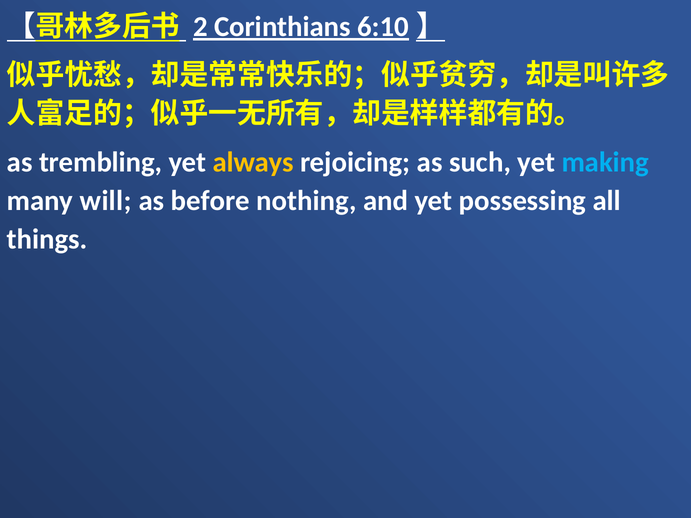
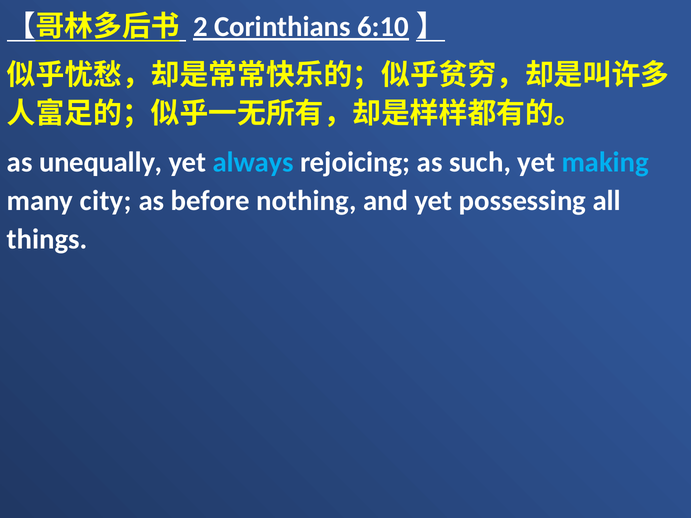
trembling: trembling -> unequally
always colour: yellow -> light blue
will: will -> city
